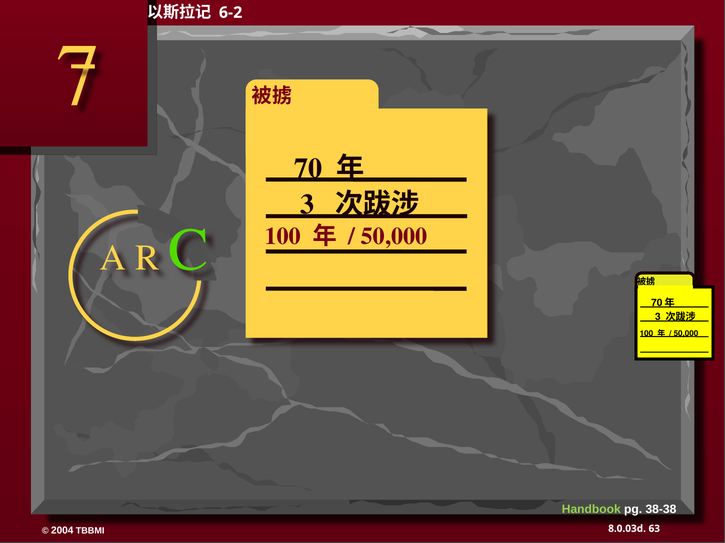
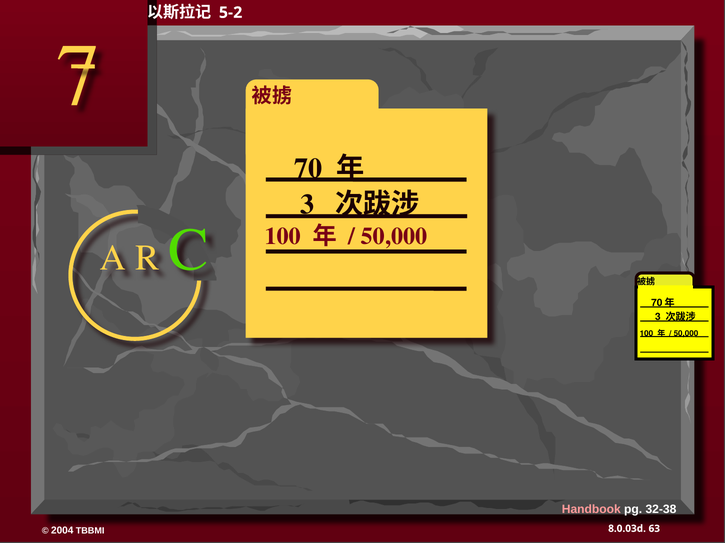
6-2: 6-2 -> 5-2
Handbook colour: light green -> pink
38-38: 38-38 -> 32-38
